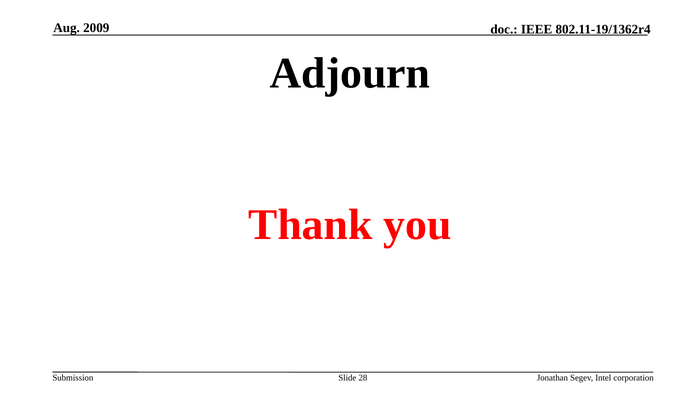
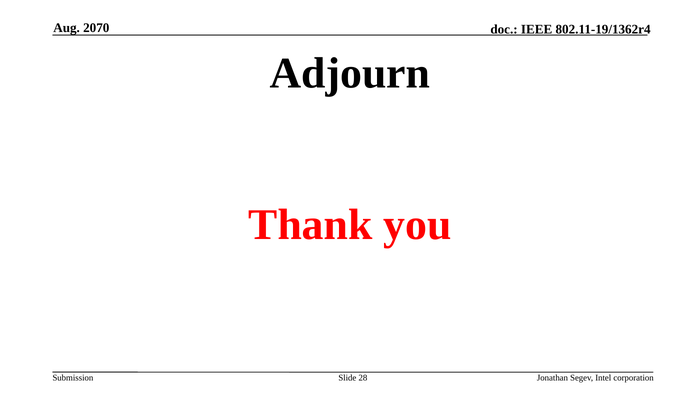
2009: 2009 -> 2070
